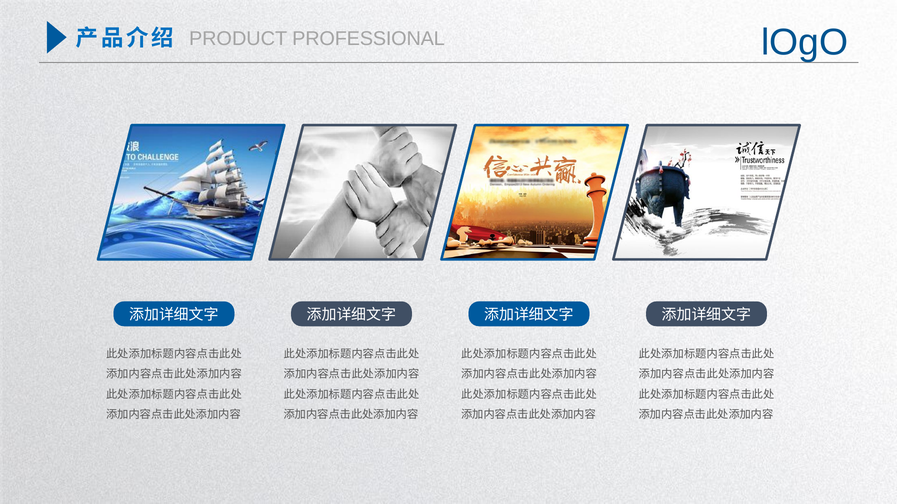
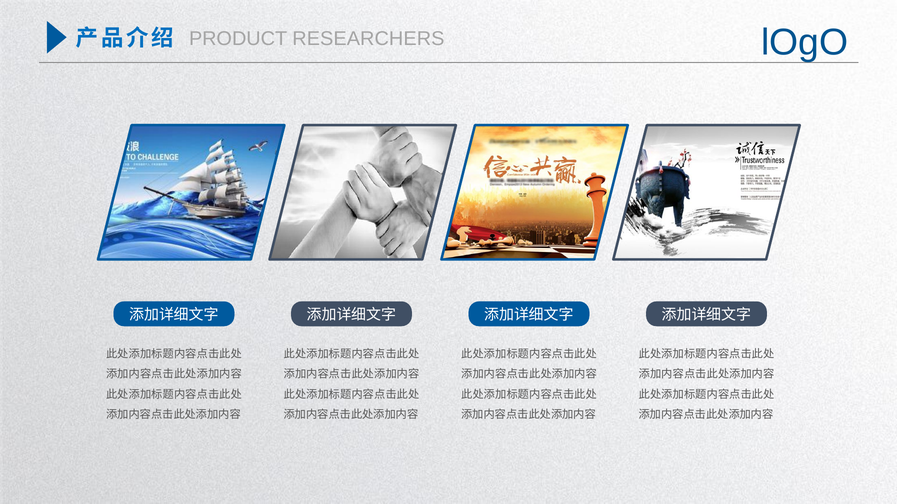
PROFESSIONAL: PROFESSIONAL -> RESEARCHERS
